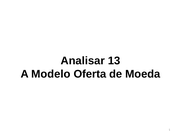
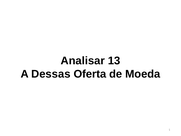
Modelo: Modelo -> Dessas
